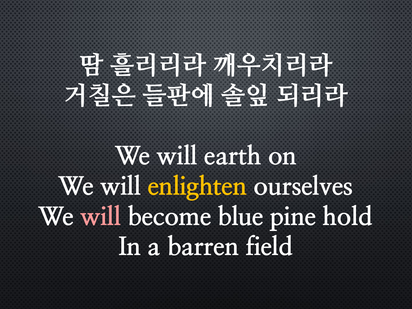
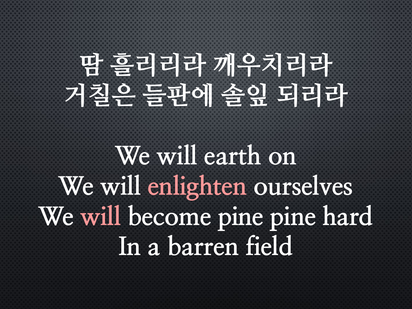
enlighten colour: yellow -> pink
become blue: blue -> pine
hold: hold -> hard
